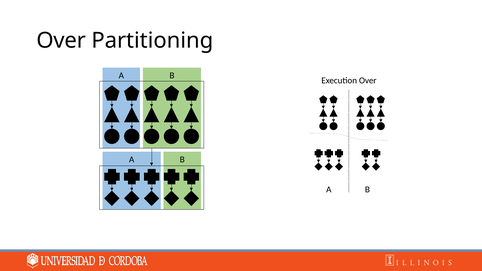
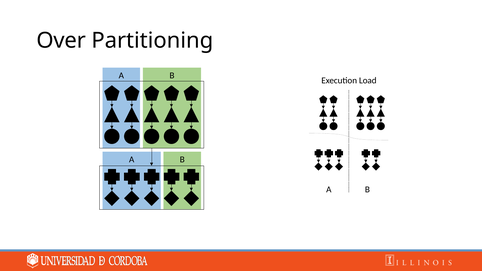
Execution Over: Over -> Load
